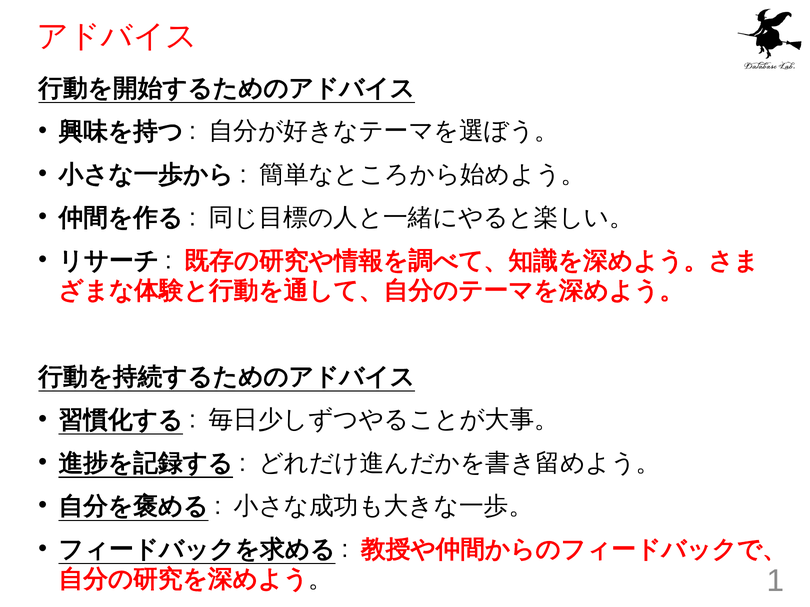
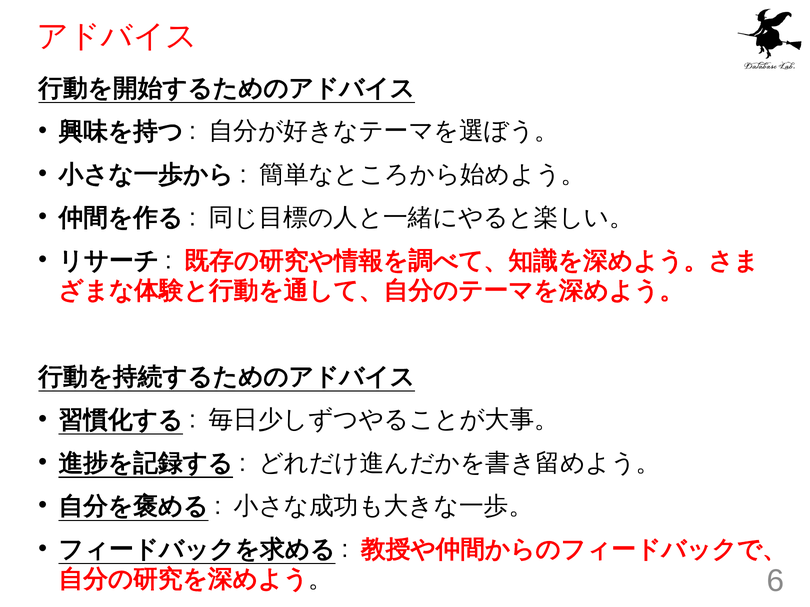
1: 1 -> 6
